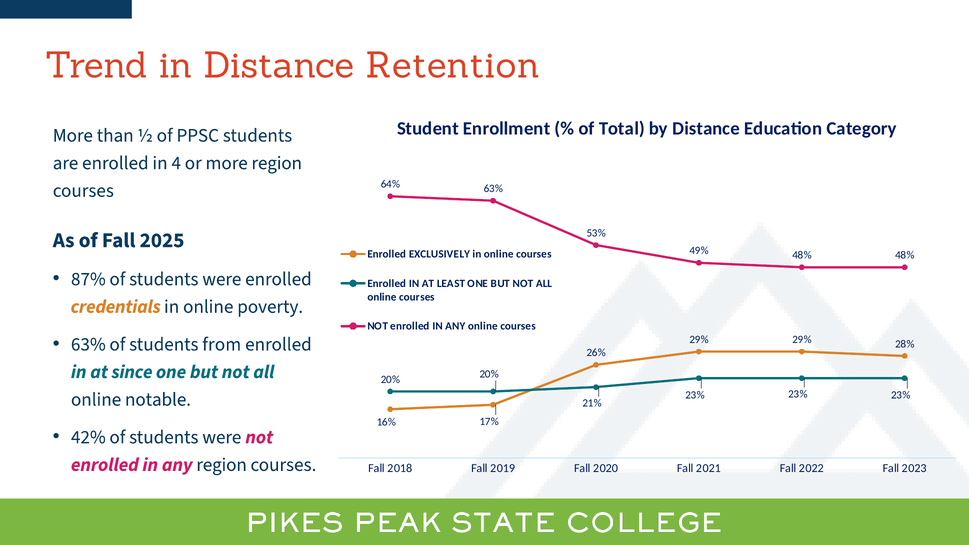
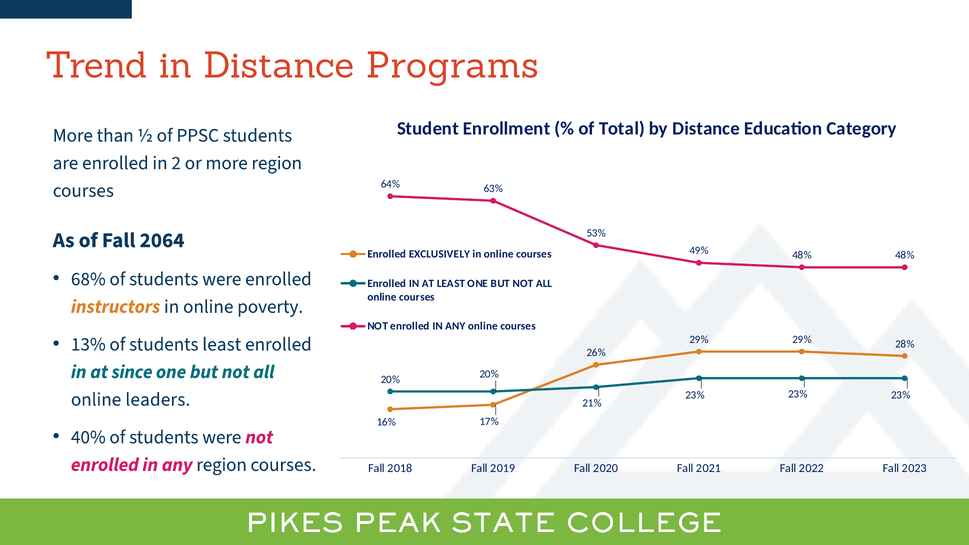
Retention: Retention -> Programs
4: 4 -> 2
2025: 2025 -> 2064
87%: 87% -> 68%
credentials: credentials -> instructors
63% at (88, 344): 63% -> 13%
students from: from -> least
notable: notable -> leaders
42%: 42% -> 40%
